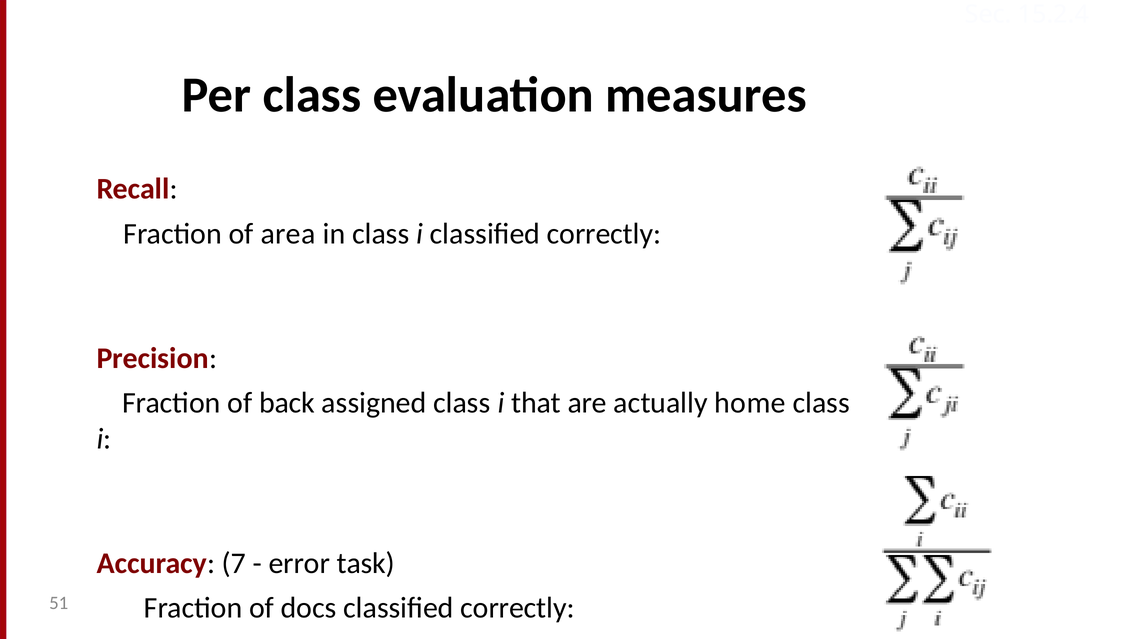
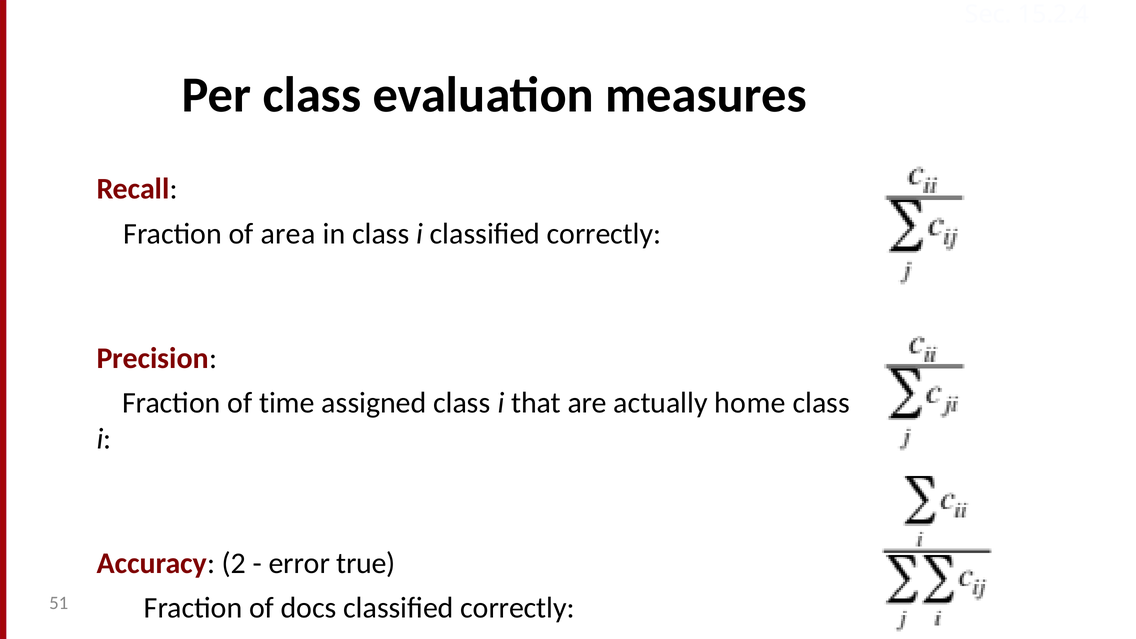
back: back -> time
7: 7 -> 2
task: task -> true
